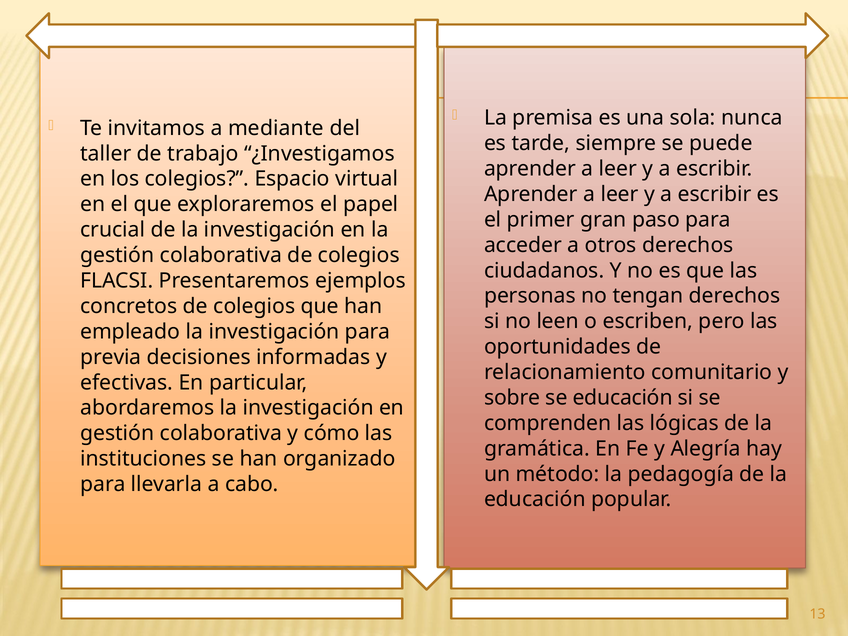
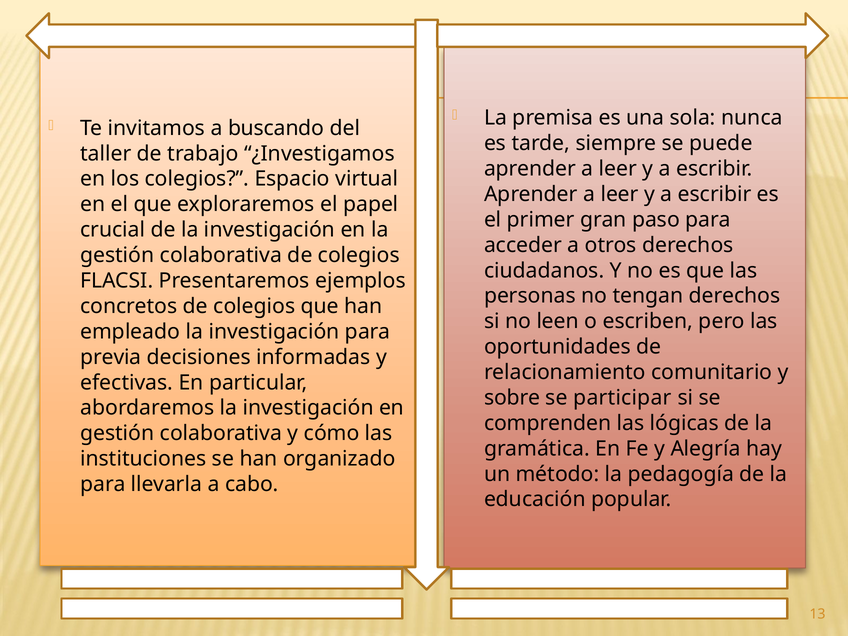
mediante: mediante -> buscando
se educación: educación -> participar
